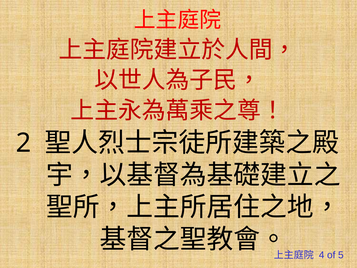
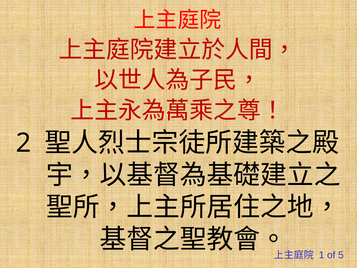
4: 4 -> 1
